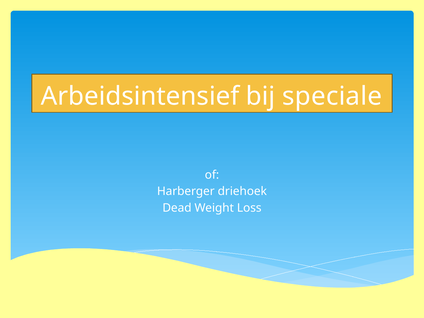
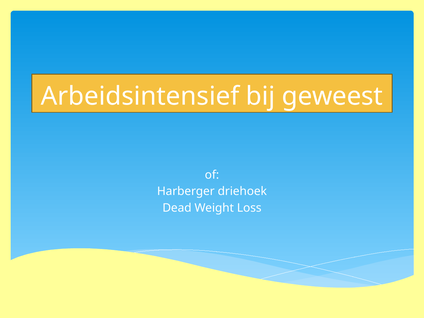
speciale: speciale -> geweest
